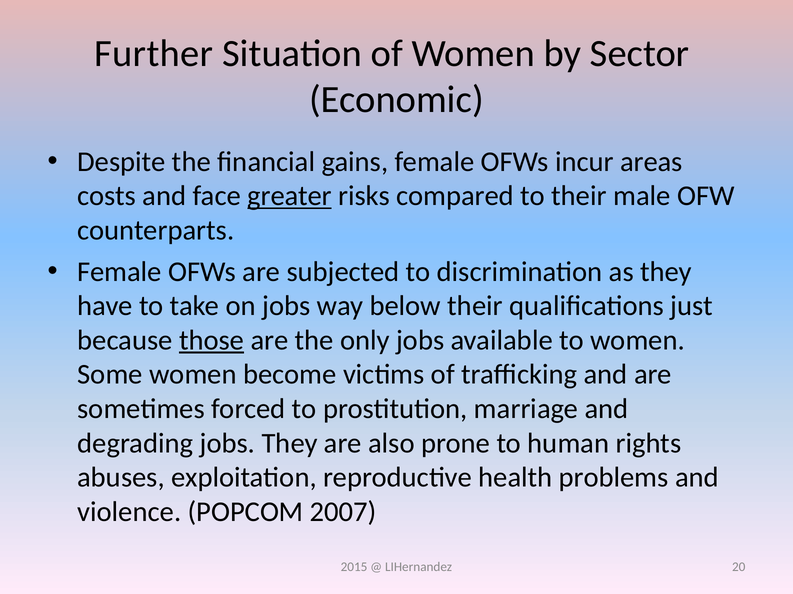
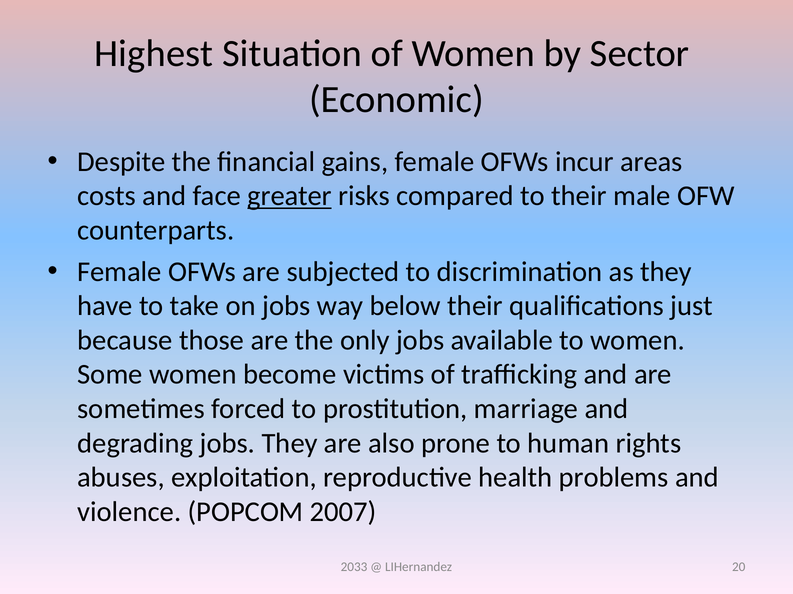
Further: Further -> Highest
those underline: present -> none
2015: 2015 -> 2033
